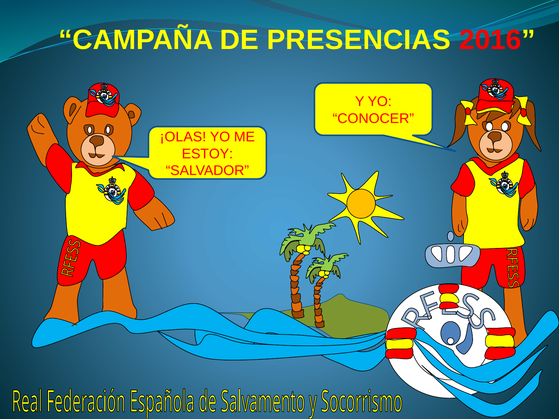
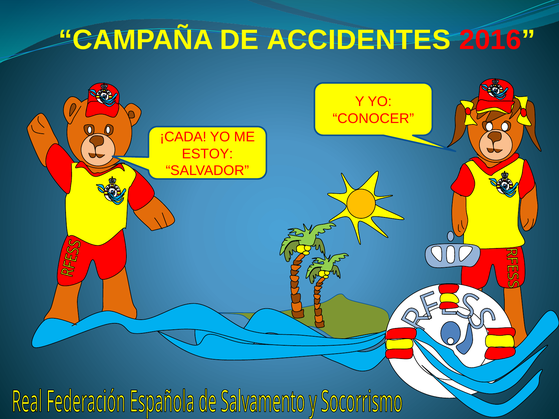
PRESENCIAS: PRESENCIAS -> ACCIDENTES
¡OLAS: ¡OLAS -> ¡CADA
